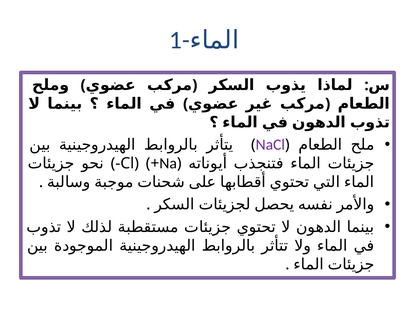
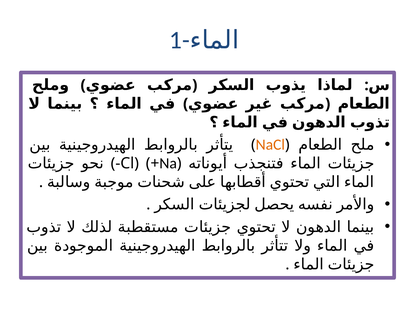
NaCl colour: purple -> orange
